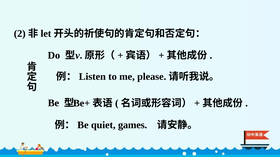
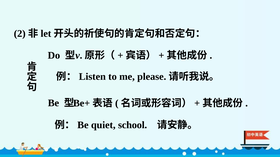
games: games -> school
